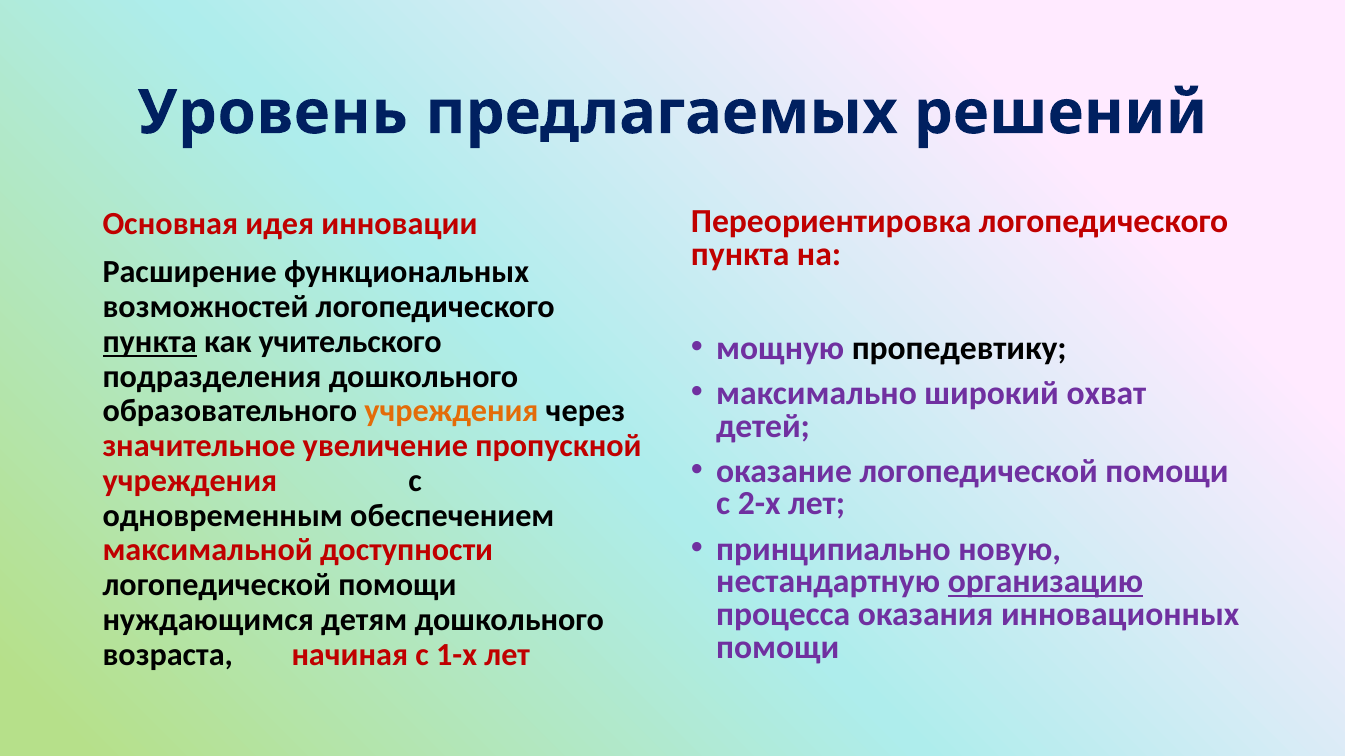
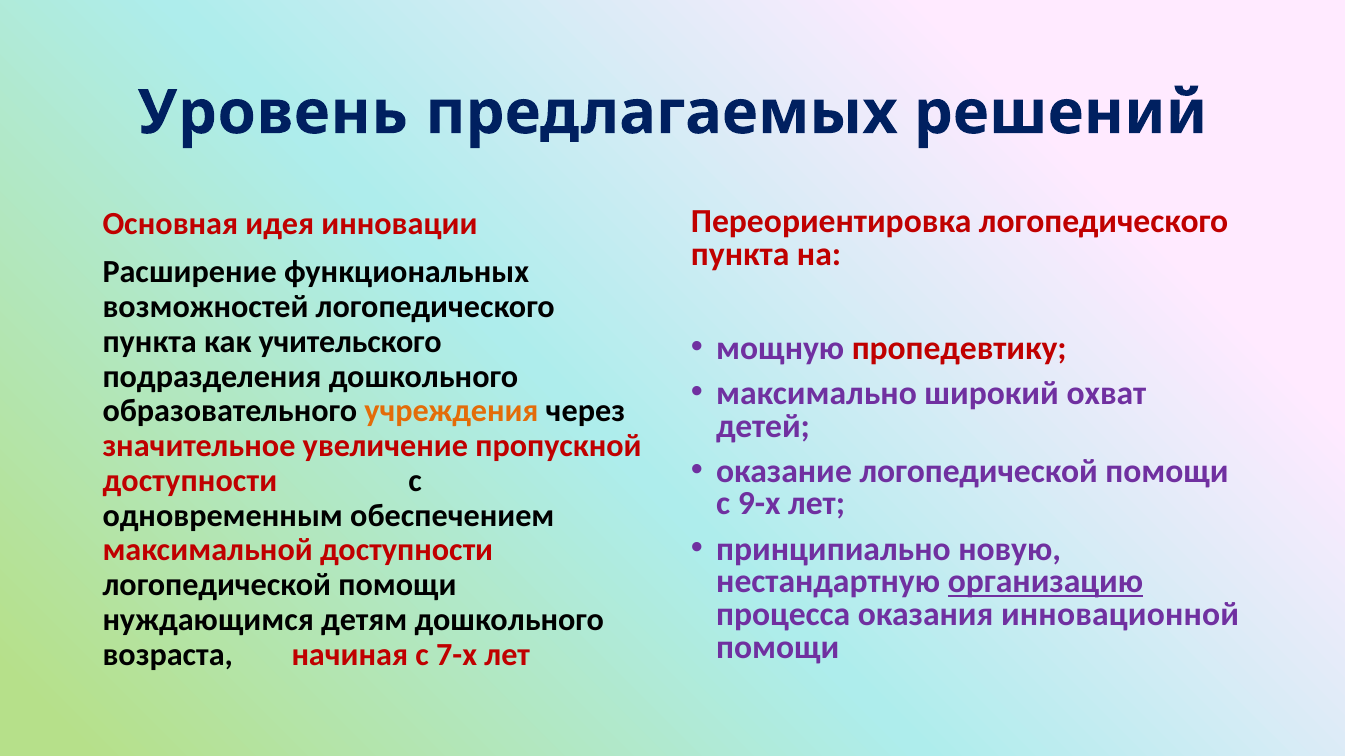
пункта at (150, 342) underline: present -> none
пропедевтику colour: black -> red
учреждения at (190, 481): учреждения -> доступности
2-х: 2-х -> 9-х
инновационных: инновационных -> инновационной
1-х: 1-х -> 7-х
